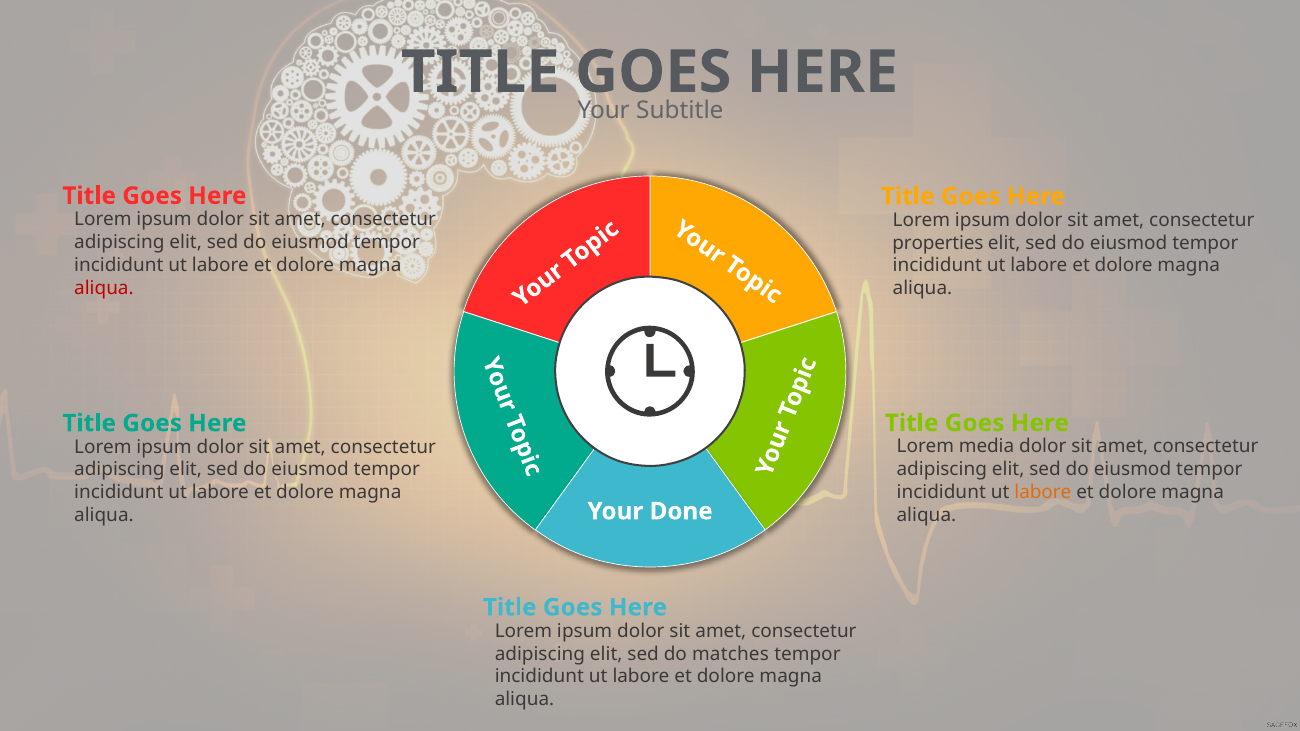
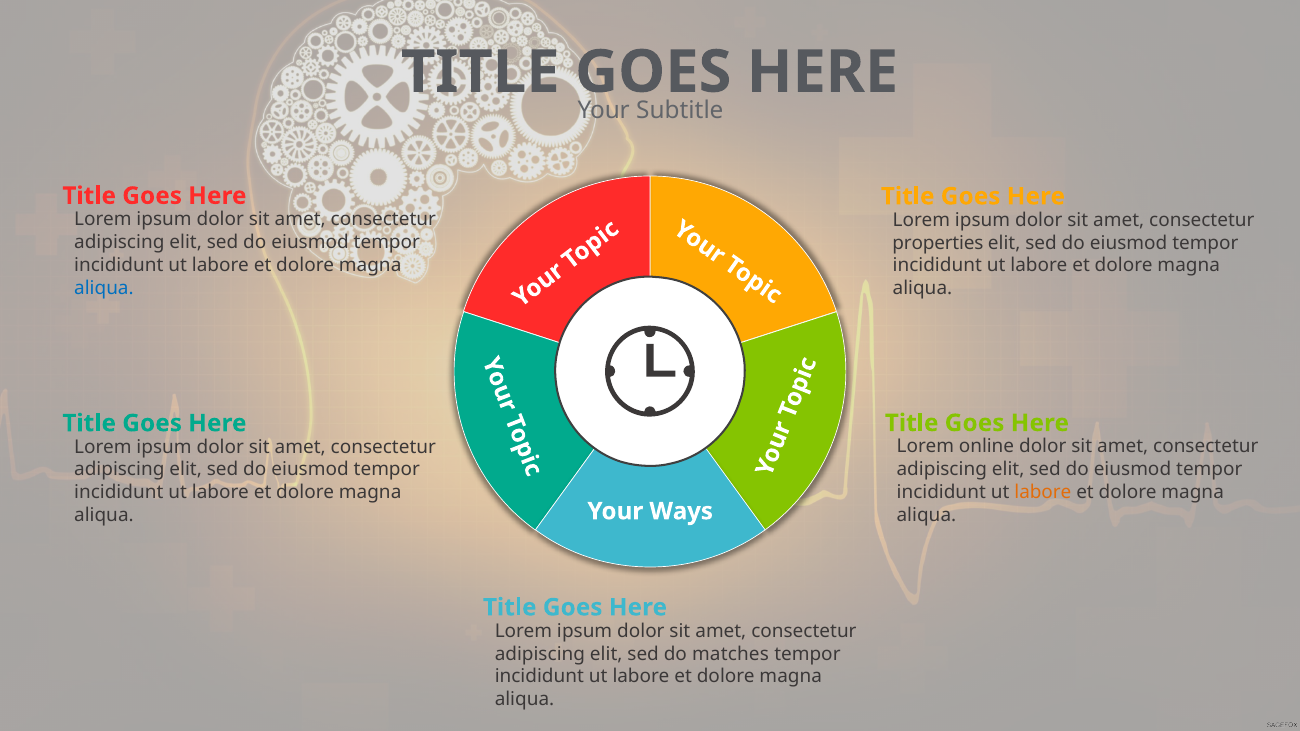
aliqua at (104, 288) colour: red -> blue
media: media -> online
Done: Done -> Ways
